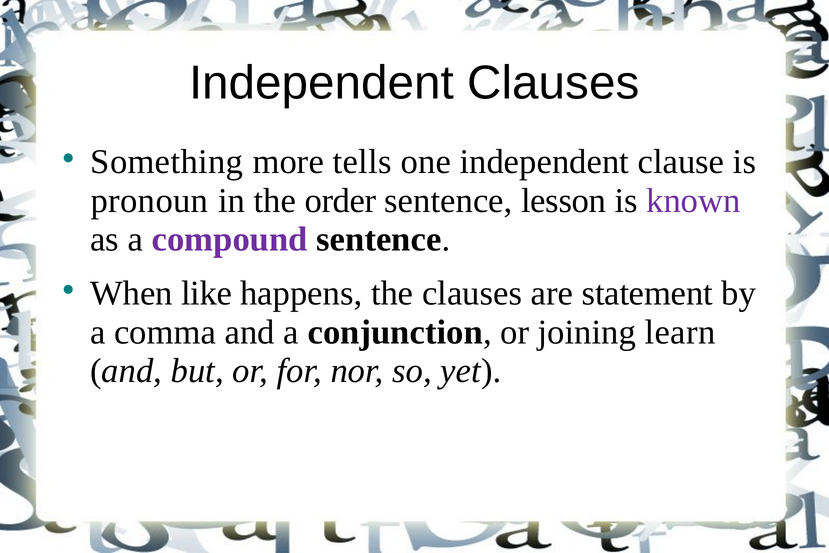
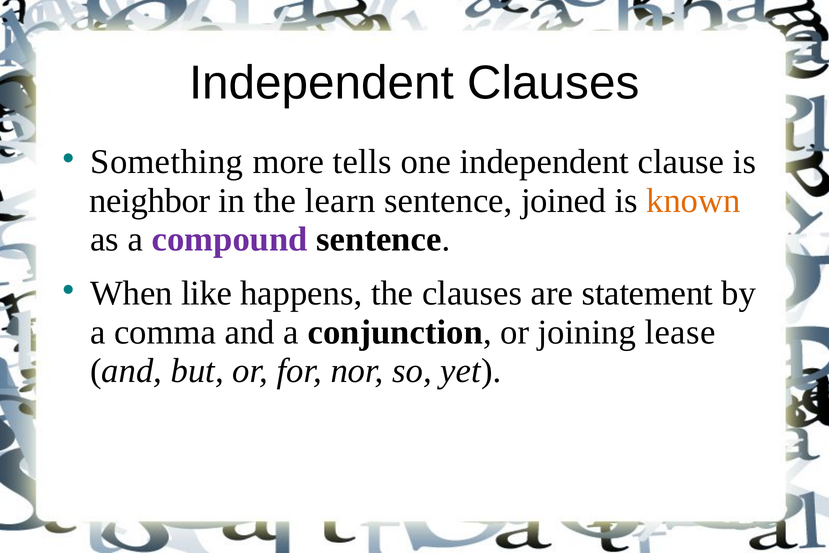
pronoun: pronoun -> neighbor
order: order -> learn
lesson: lesson -> joined
known colour: purple -> orange
learn: learn -> lease
